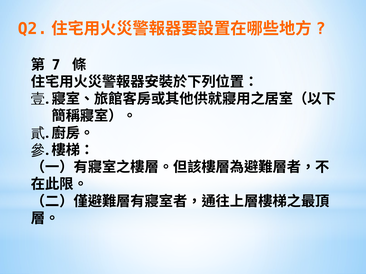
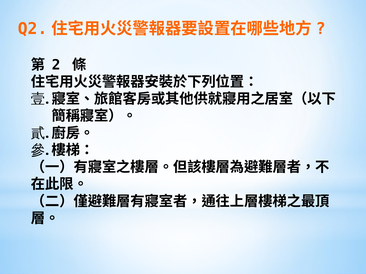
7: 7 -> 2
